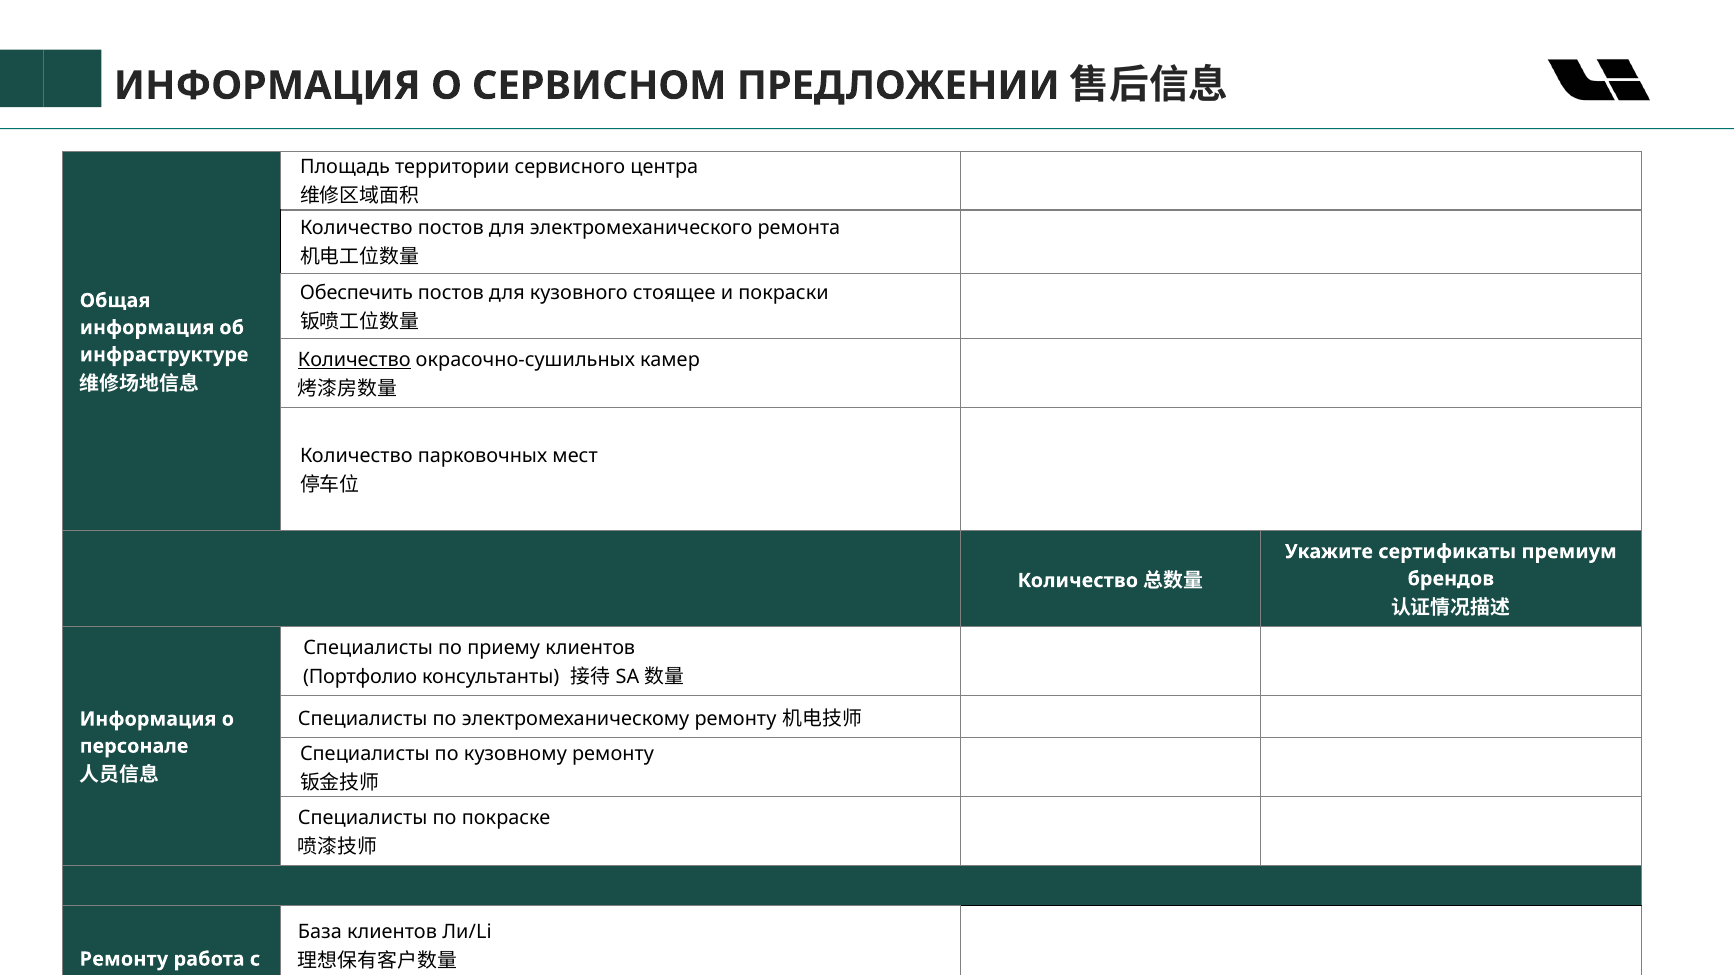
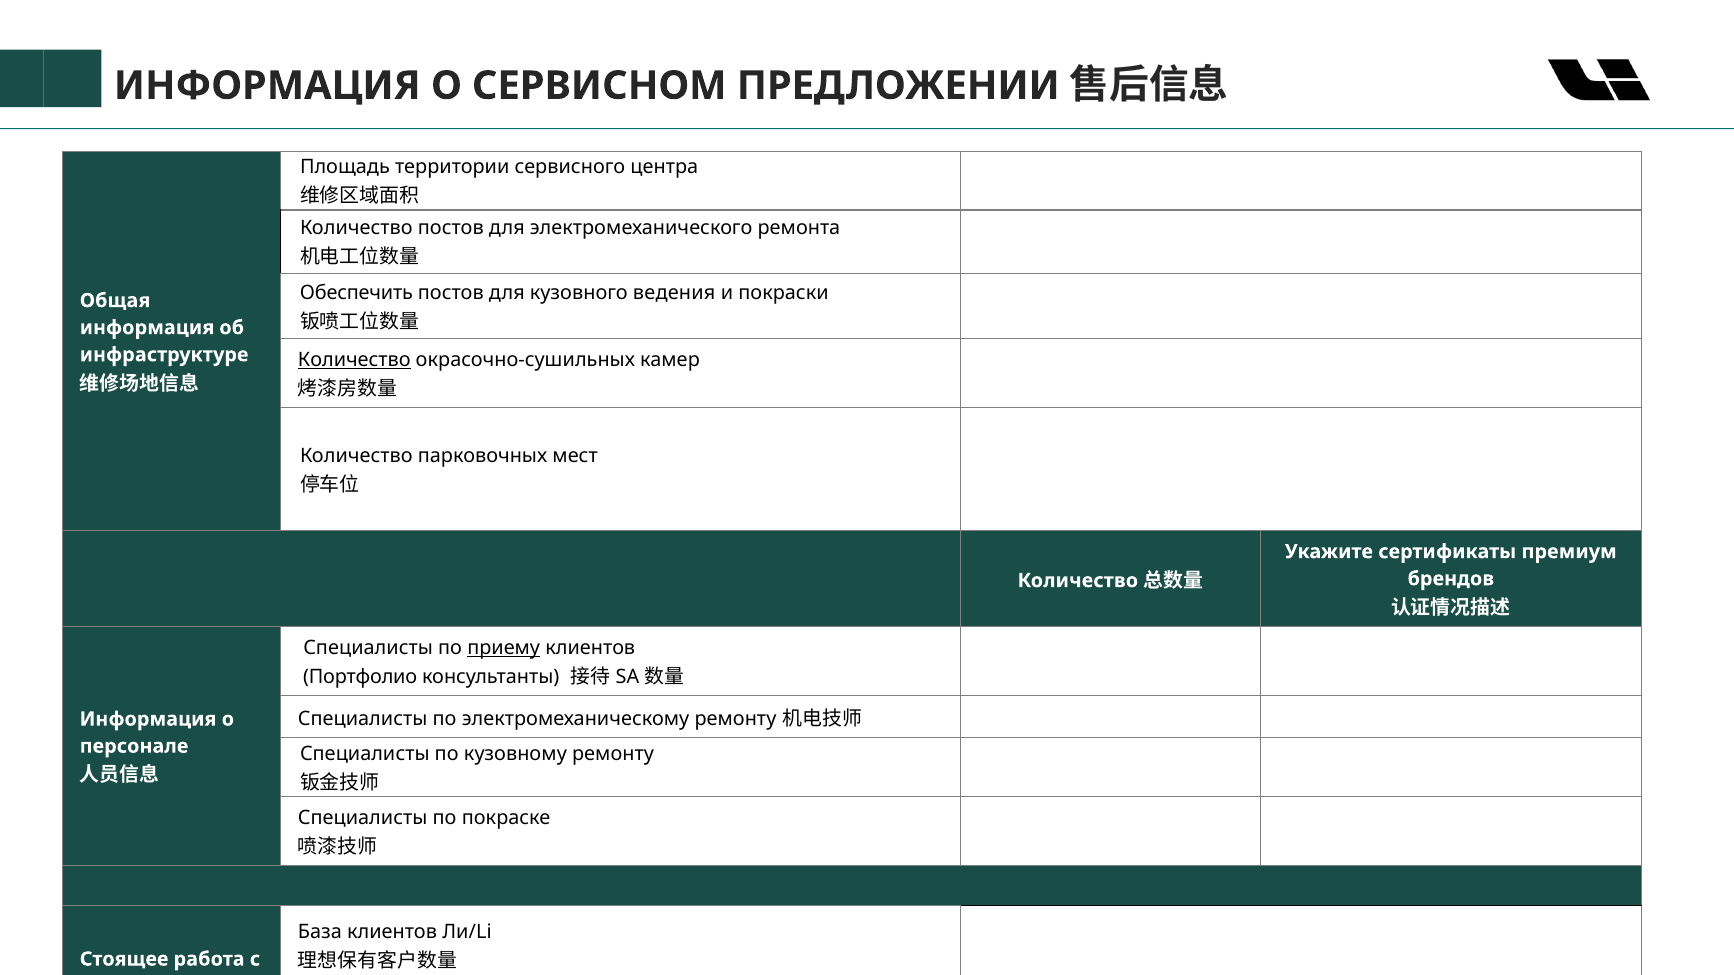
стоящее: стоящее -> ведения
приему underline: none -> present
Ремонту at (124, 959): Ремонту -> Стоящее
